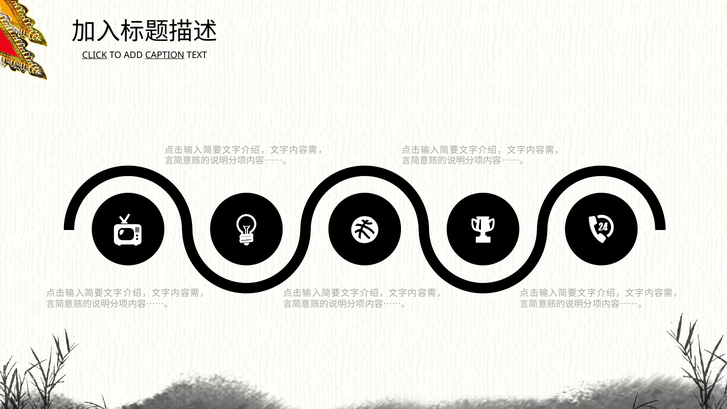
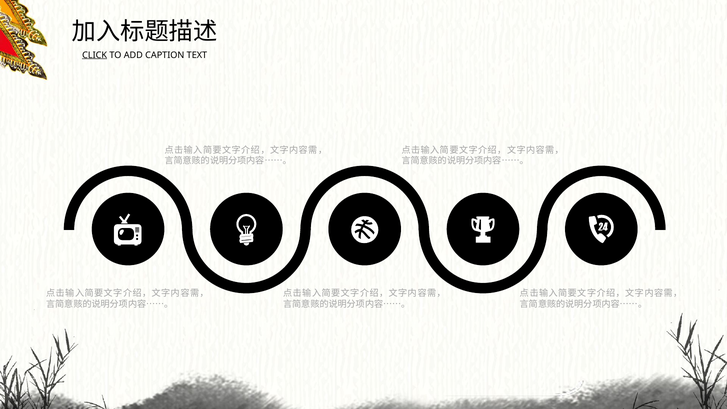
CAPTION underline: present -> none
